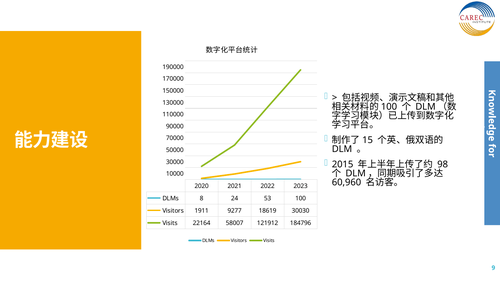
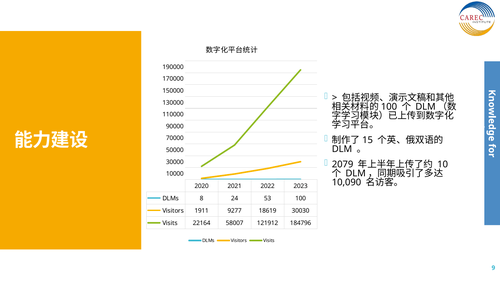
2015: 2015 -> 2079
98: 98 -> 10
60,960: 60,960 -> 10,090
